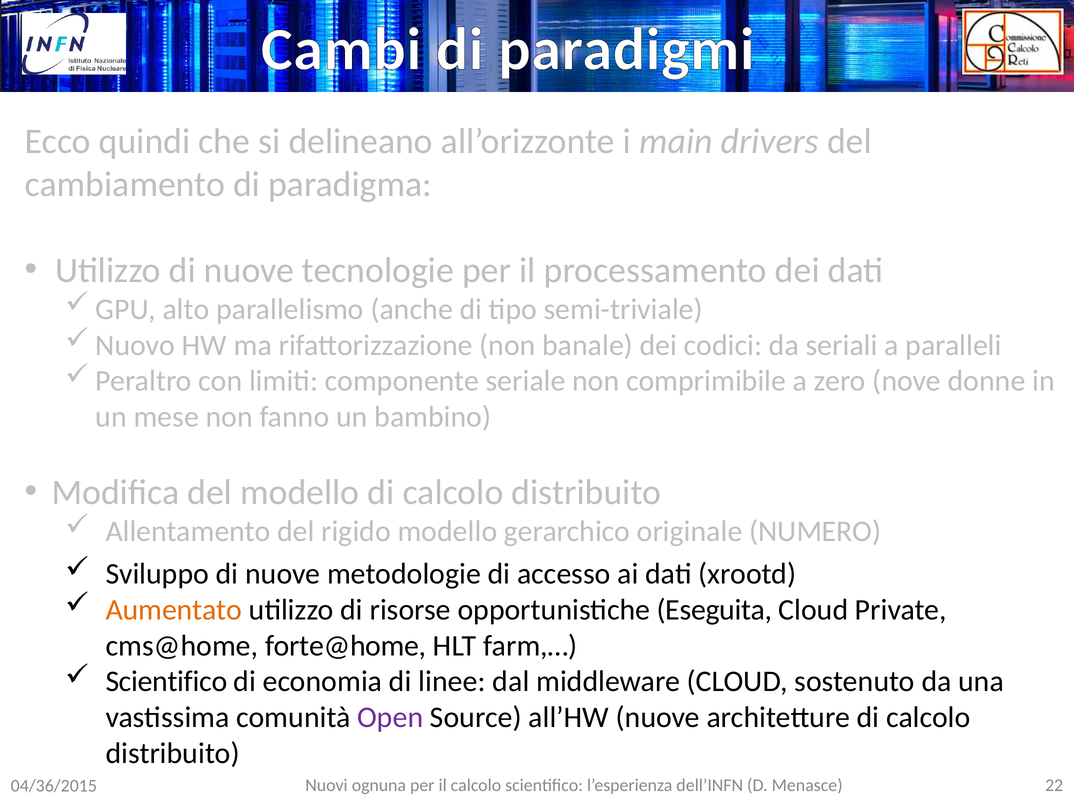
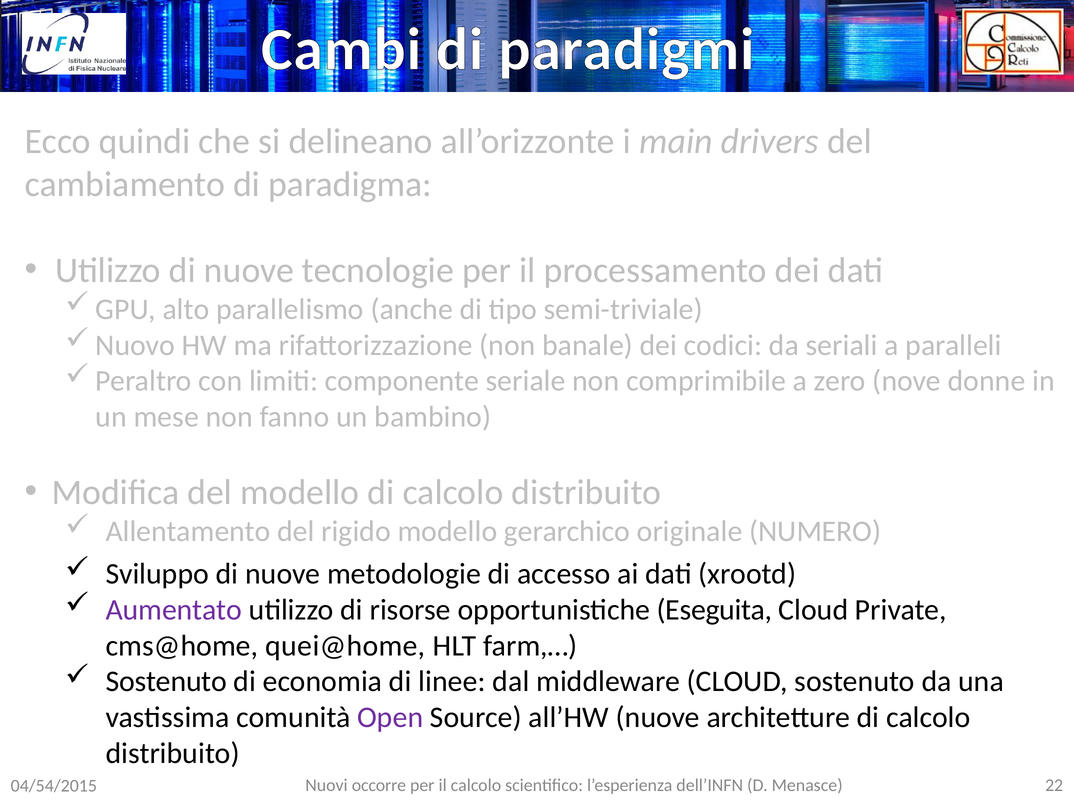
Aumentato colour: orange -> purple
forte@home: forte@home -> quei@home
Scientifico at (166, 681): Scientifico -> Sostenuto
ognuna: ognuna -> occorre
04/36/2015: 04/36/2015 -> 04/54/2015
